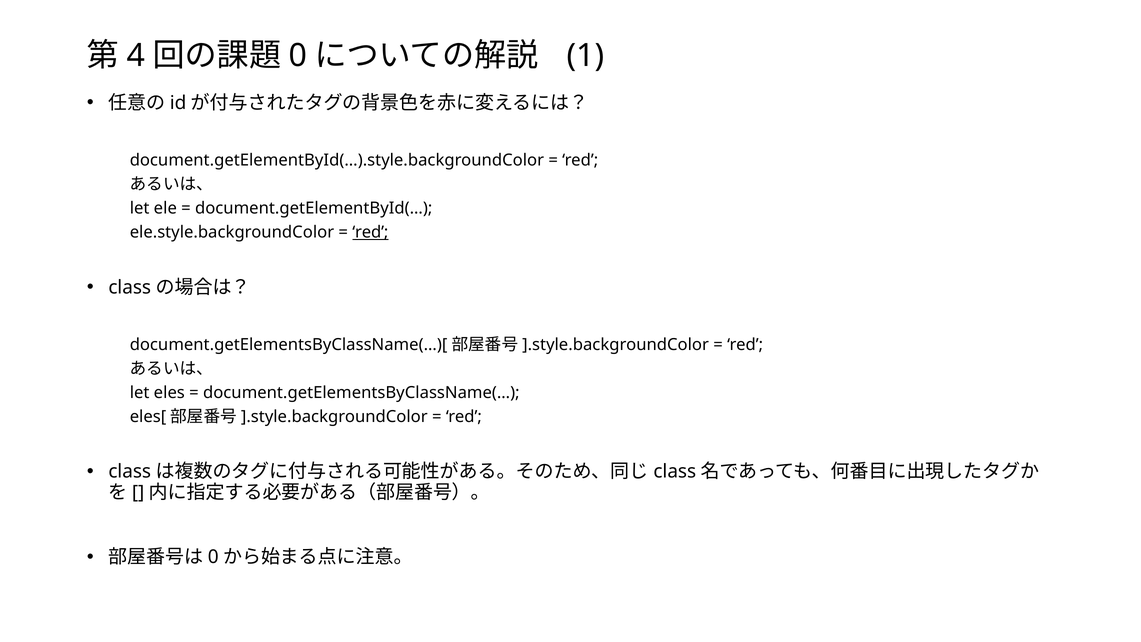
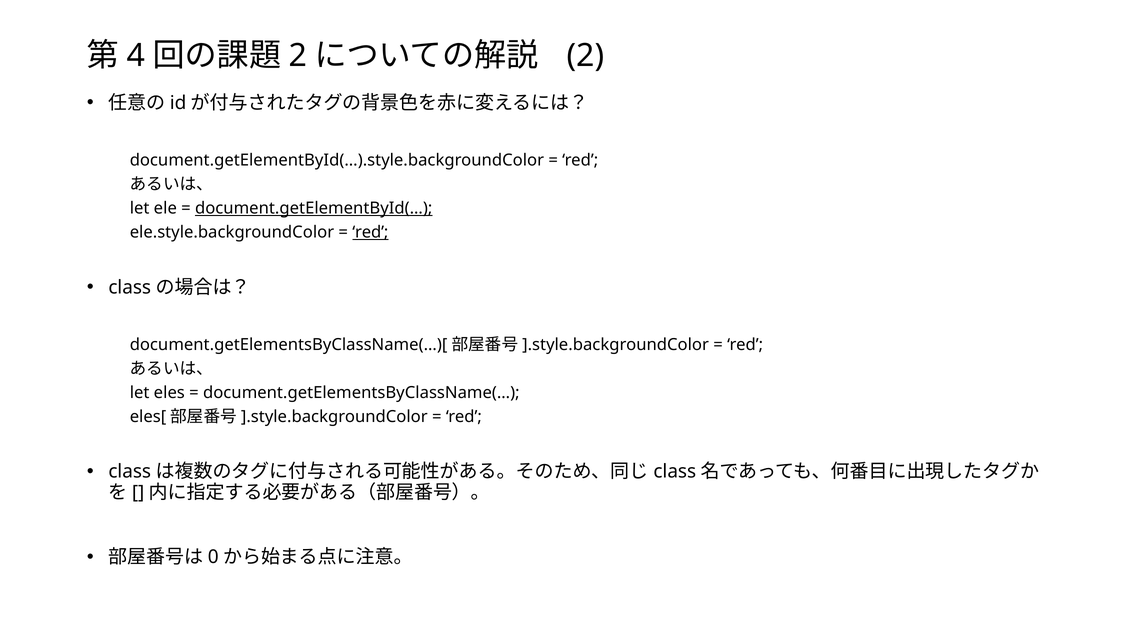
0 at (298, 56): 0 -> 2
1 at (585, 56): 1 -> 2
document.getElementById(… underline: none -> present
